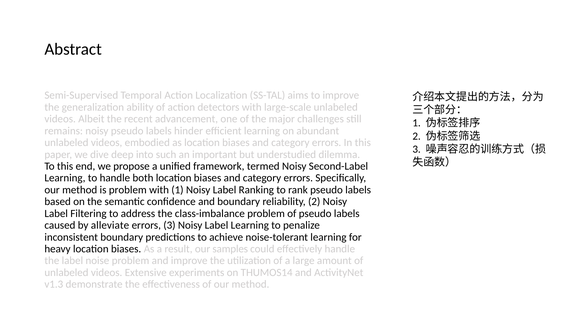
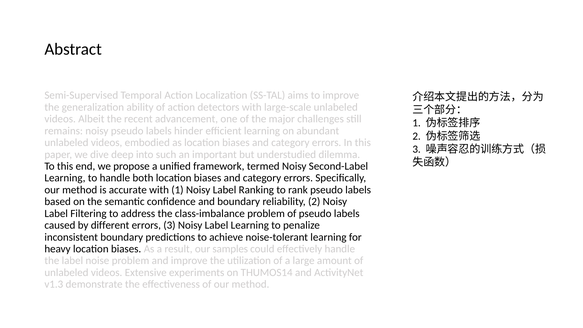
is problem: problem -> accurate
alleviate: alleviate -> different
